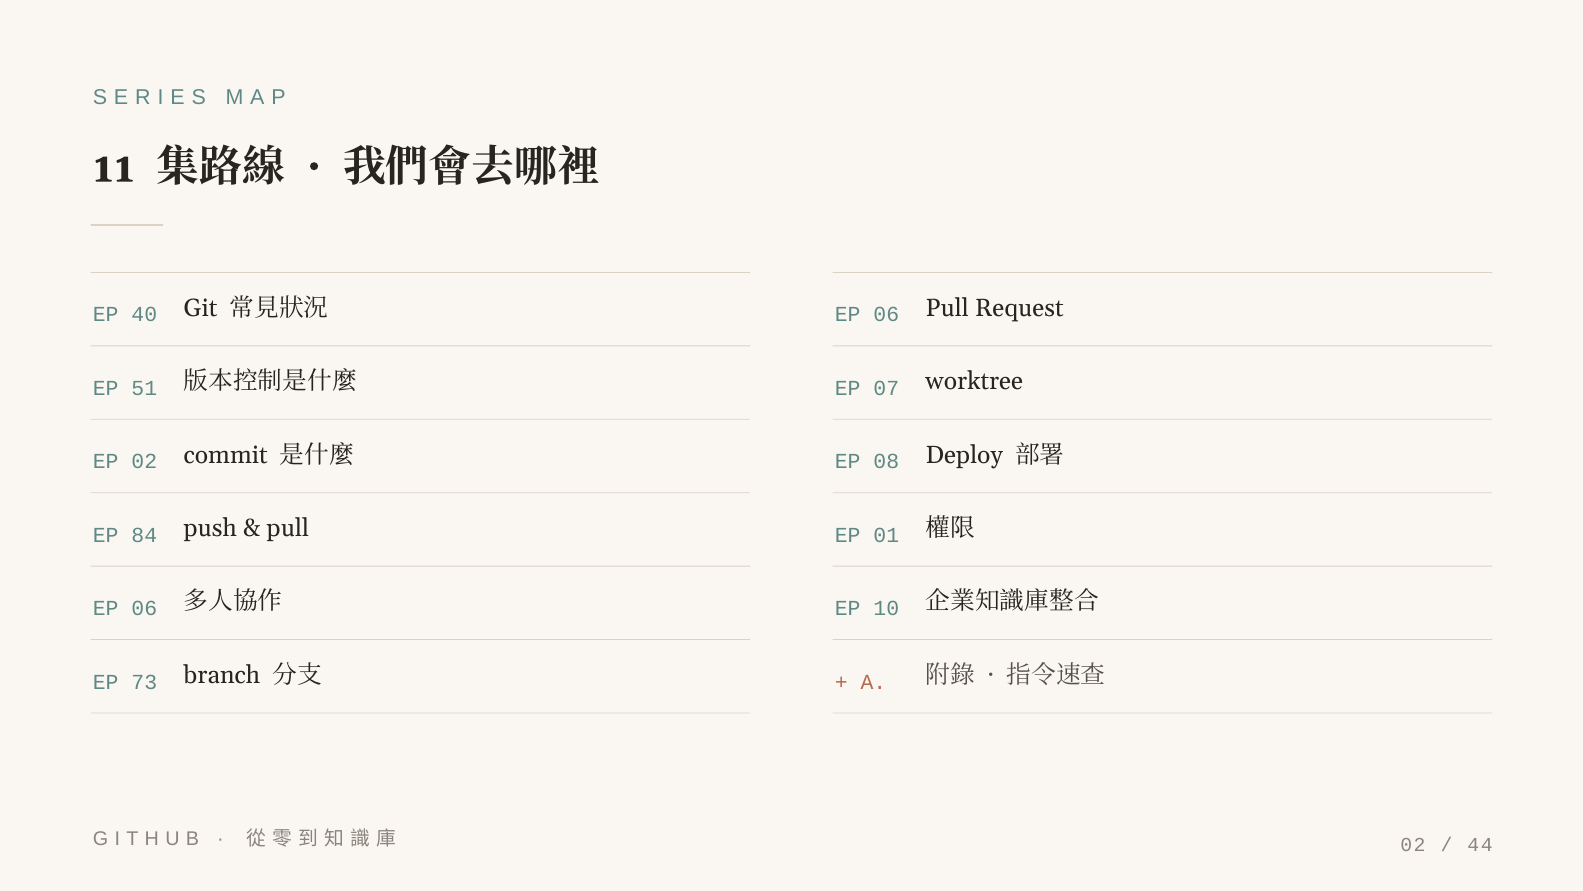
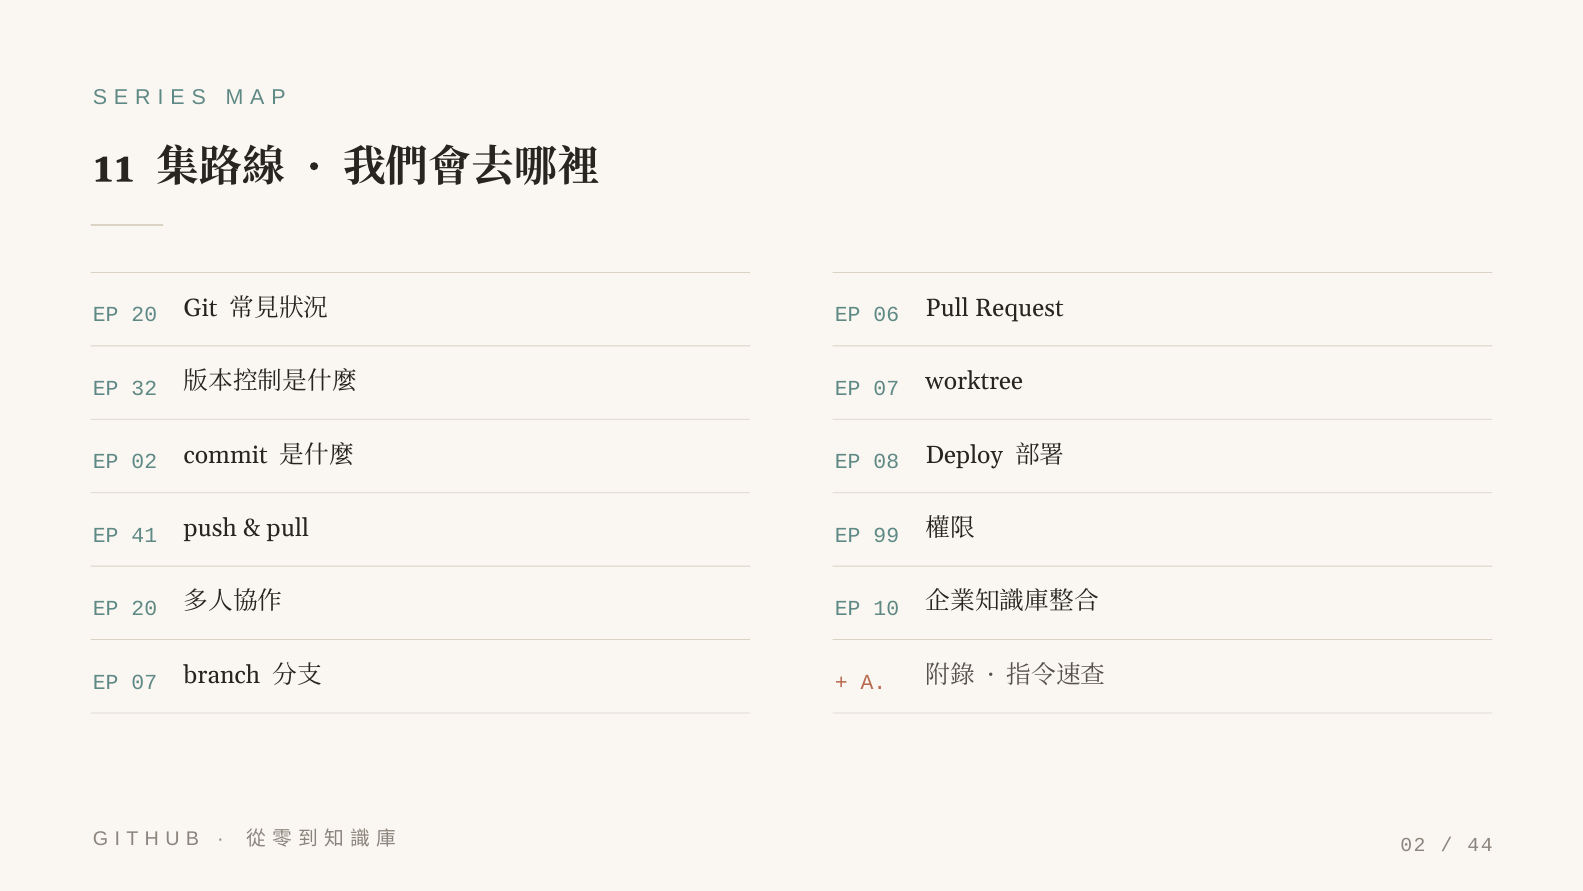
40 at (144, 315): 40 -> 20
51: 51 -> 32
84: 84 -> 41
01: 01 -> 99
06 at (144, 608): 06 -> 20
73 at (144, 682): 73 -> 07
